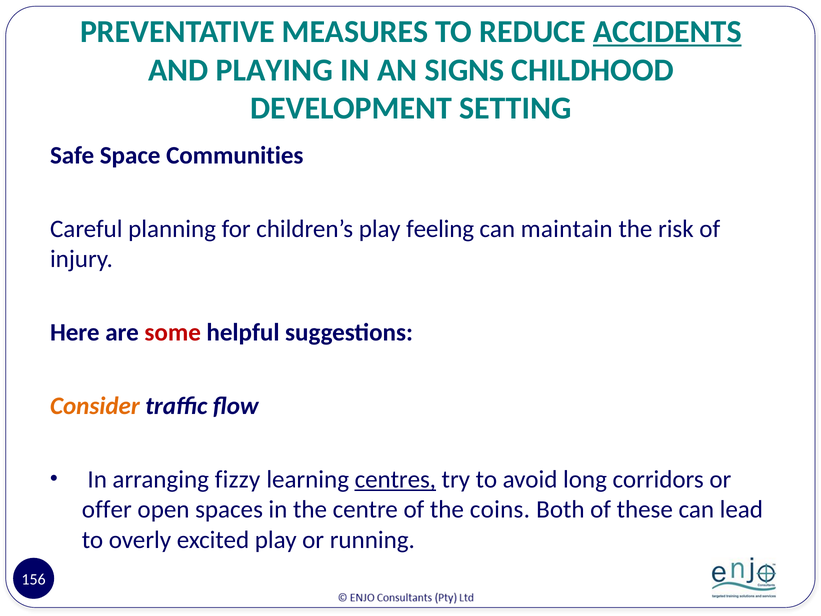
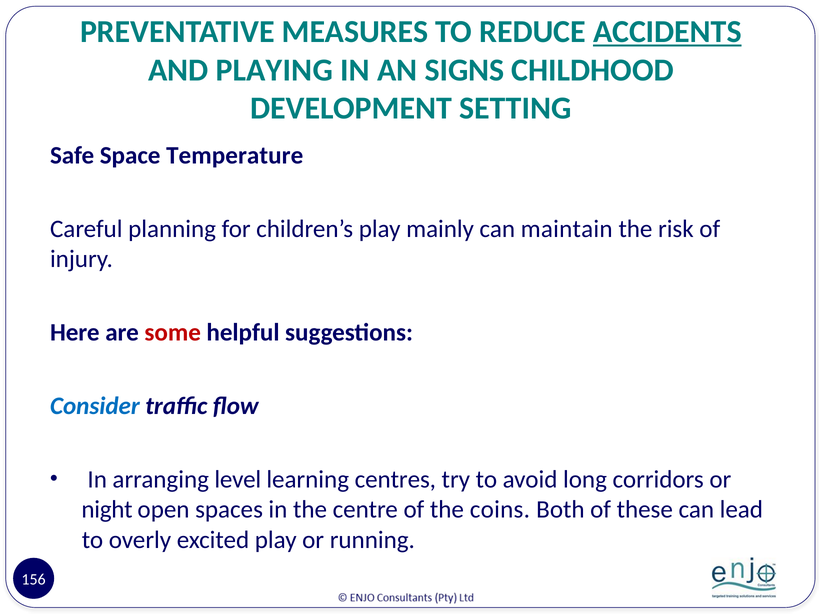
Communities: Communities -> Temperature
feeling: feeling -> mainly
Consider colour: orange -> blue
fizzy: fizzy -> level
centres underline: present -> none
offer: offer -> night
